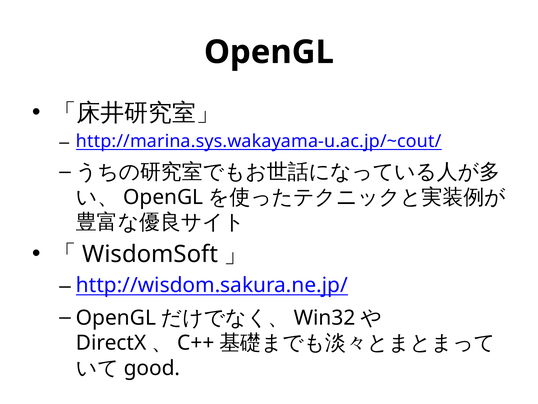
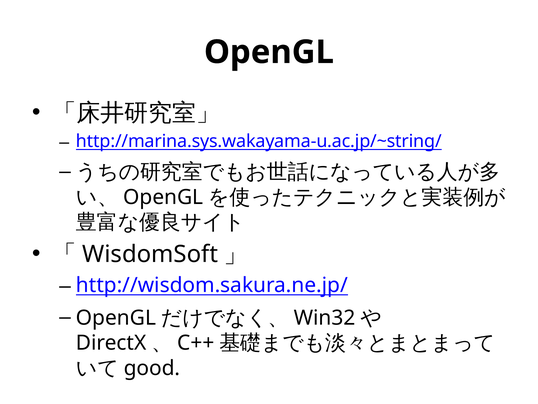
http://marina.sys.wakayama-u.ac.jp/~cout/: http://marina.sys.wakayama-u.ac.jp/~cout/ -> http://marina.sys.wakayama-u.ac.jp/~string/
